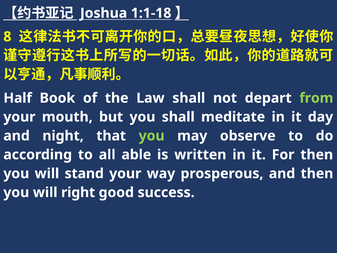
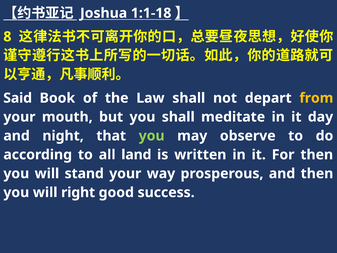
Half: Half -> Said
from colour: light green -> yellow
able: able -> land
